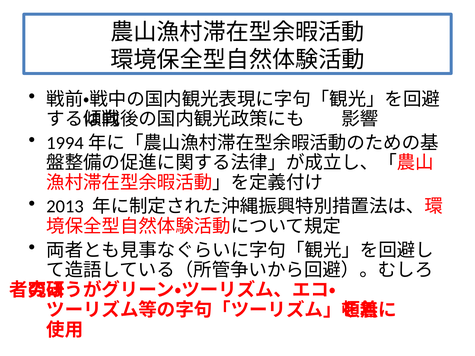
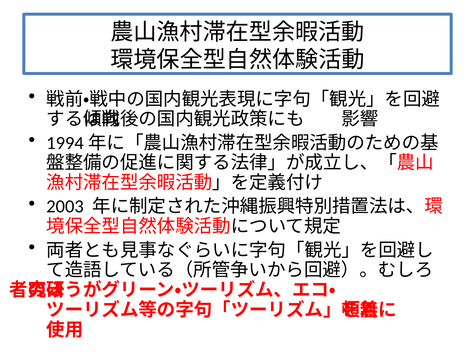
2013: 2013 -> 2003
